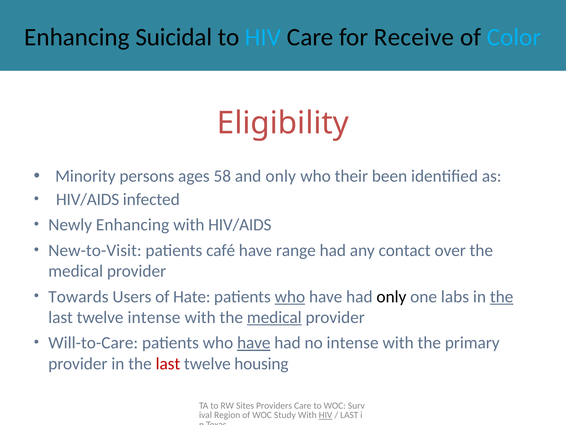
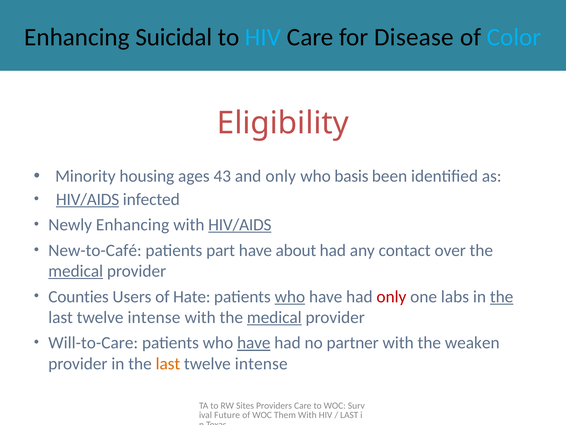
Receive: Receive -> Disease
persons: persons -> housing
58: 58 -> 43
their: their -> basis
HIV/AIDS at (88, 199) underline: none -> present
HIV/AIDS at (240, 225) underline: none -> present
New-to-Visit: New-to-Visit -> New-to-Café
café: café -> part
range: range -> about
medical at (76, 271) underline: none -> present
Towards: Towards -> Counties
only at (391, 296) colour: black -> red
no intense: intense -> partner
primary: primary -> weaken
last at (168, 363) colour: red -> orange
housing at (261, 363): housing -> intense
Region: Region -> Future
Study: Study -> Them
HIV at (326, 415) underline: present -> none
